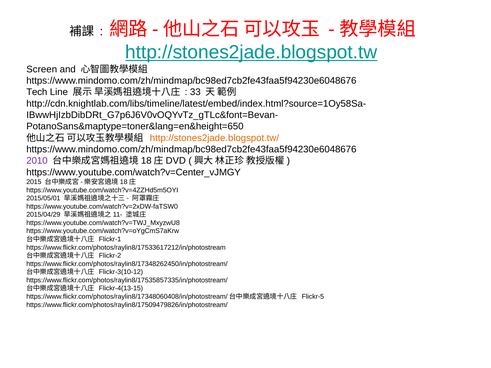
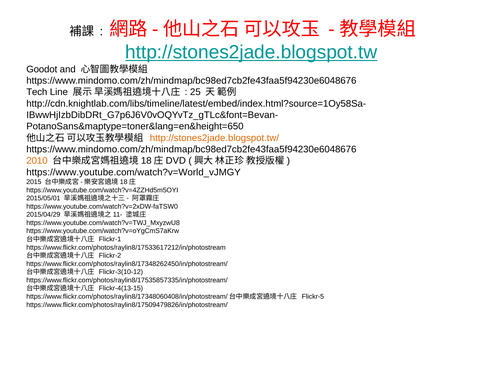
Screen: Screen -> Goodot
33: 33 -> 25
2010 colour: purple -> orange
https://www.youtube.com/watch?v=Center_vJMGY: https://www.youtube.com/watch?v=Center_vJMGY -> https://www.youtube.com/watch?v=World_vJMGY
